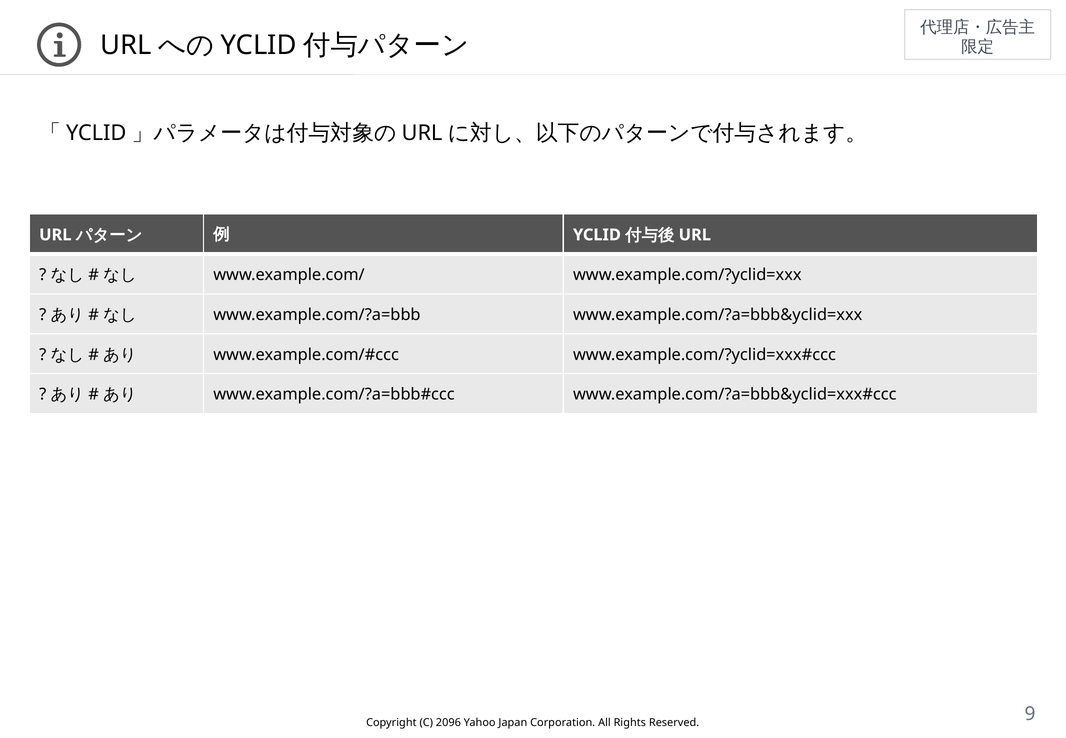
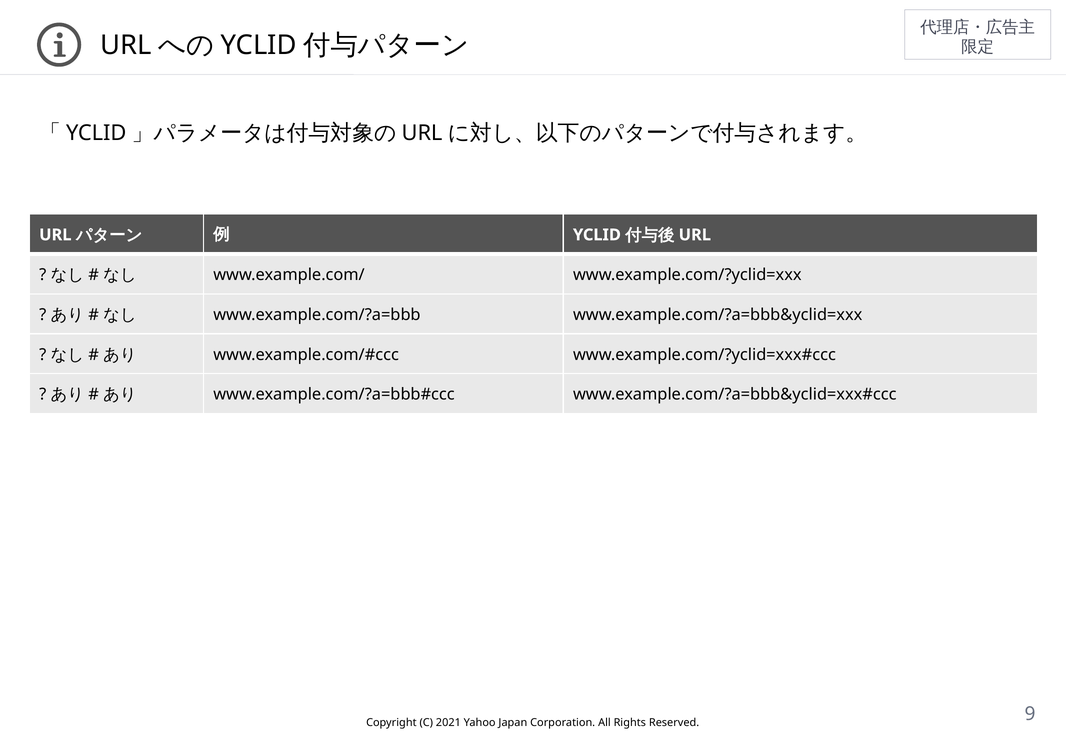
2096: 2096 -> 2021
